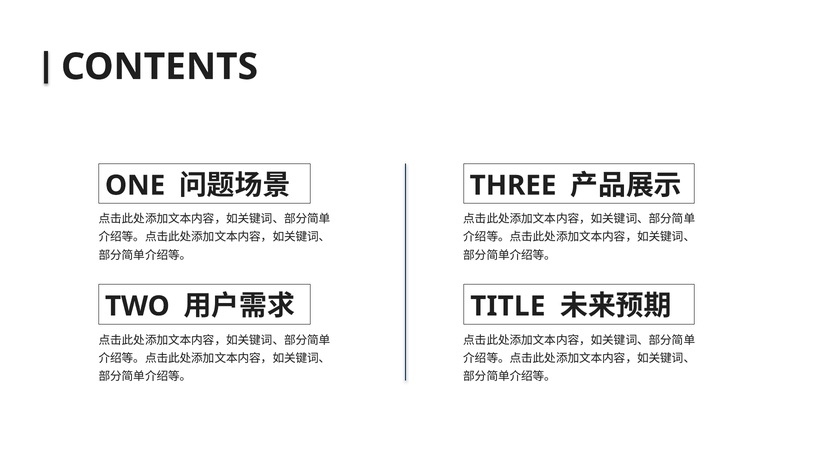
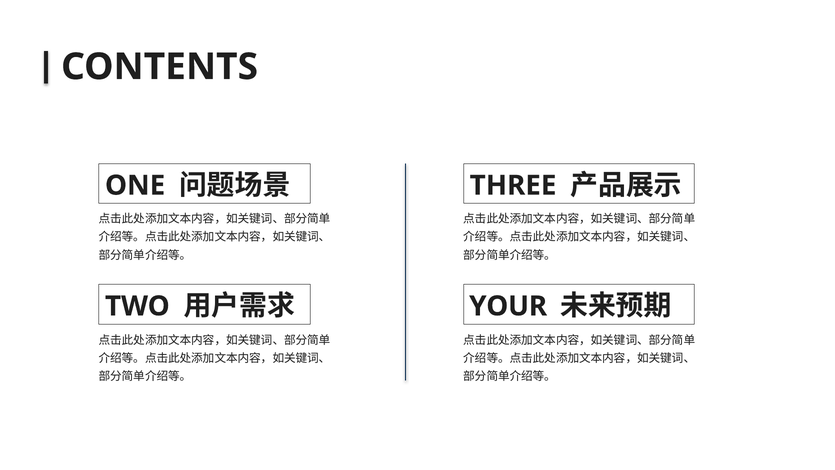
TITLE: TITLE -> YOUR
